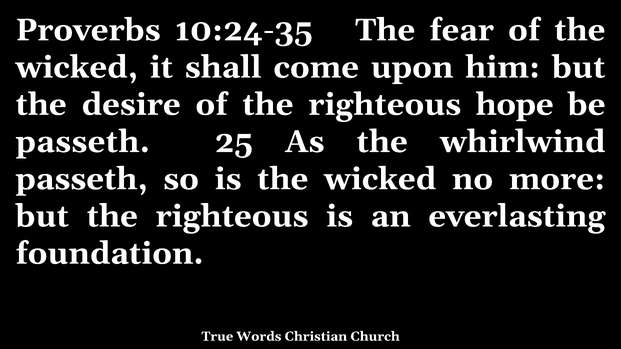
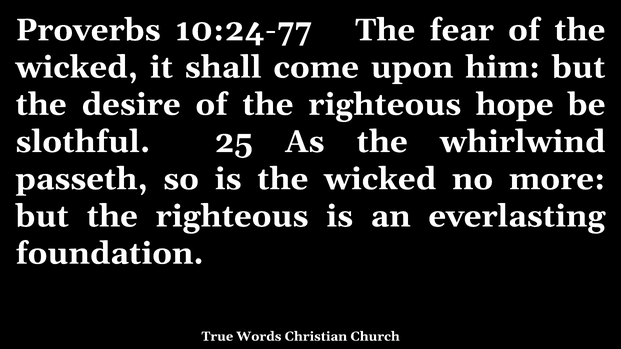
10:24-35: 10:24-35 -> 10:24-77
passeth at (83, 142): passeth -> slothful
